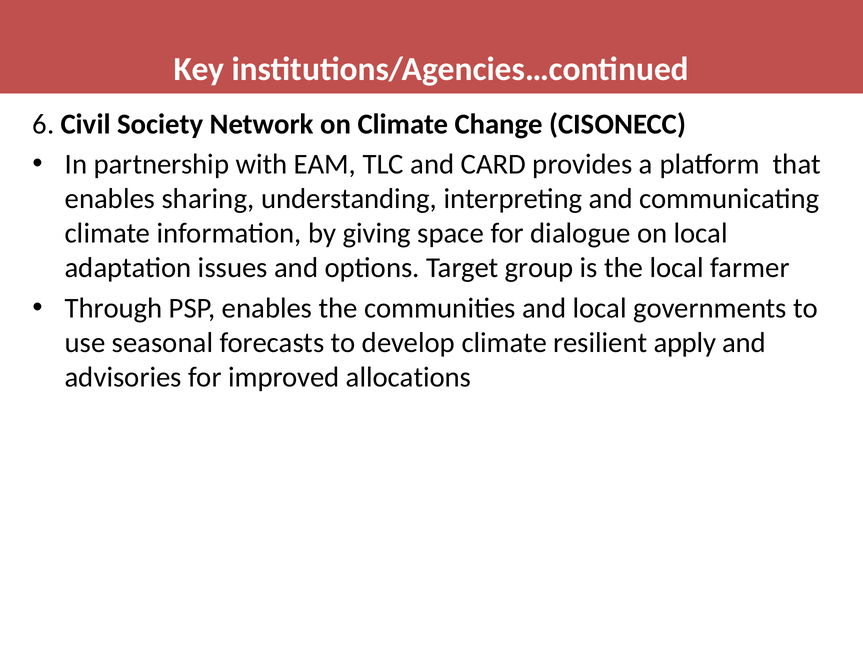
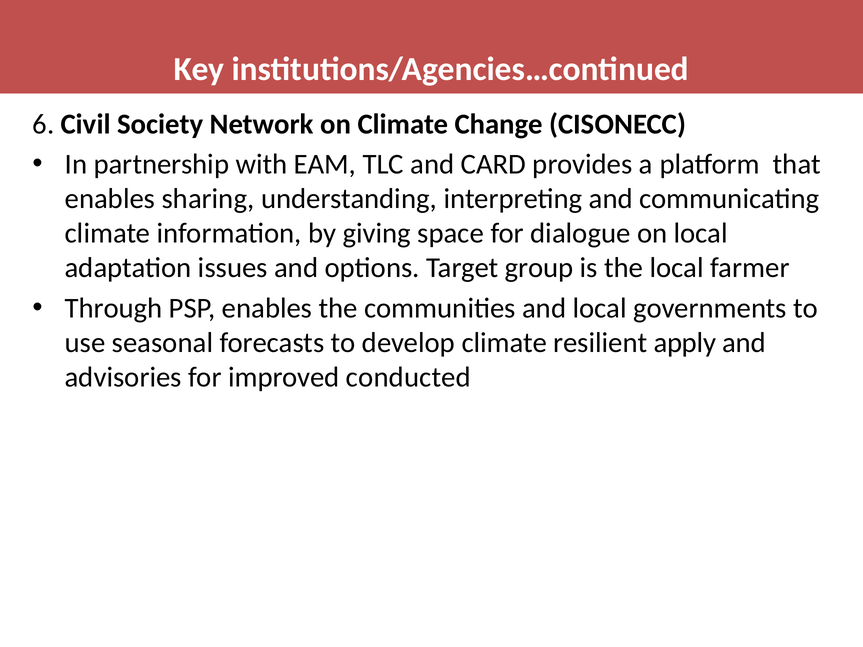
allocations: allocations -> conducted
